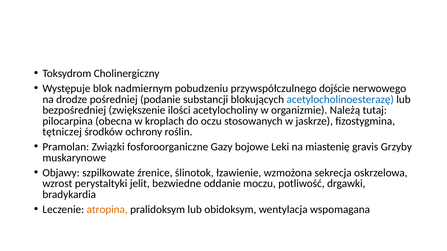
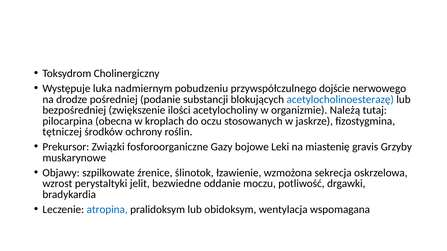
blok: blok -> luka
Pramolan: Pramolan -> Prekursor
atropina colour: orange -> blue
